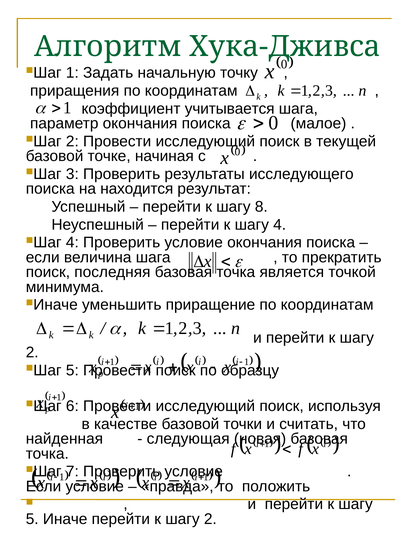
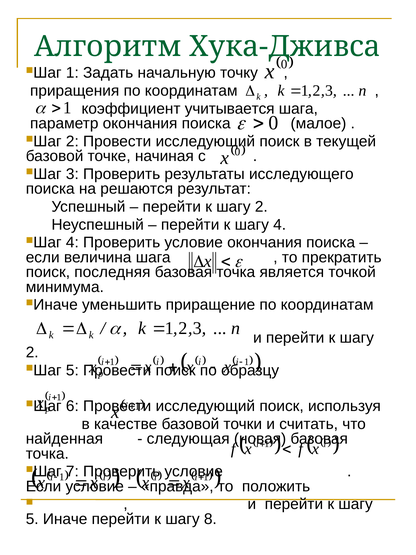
находится: находится -> решаются
8 at (261, 207): 8 -> 2
2 at (210, 519): 2 -> 8
